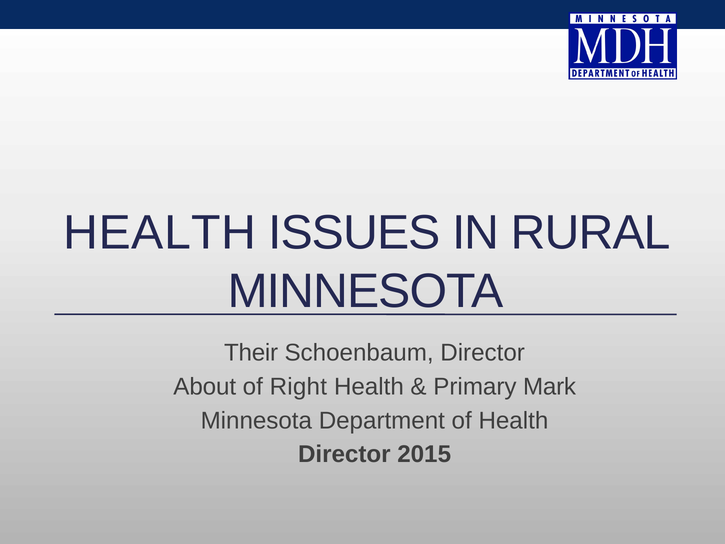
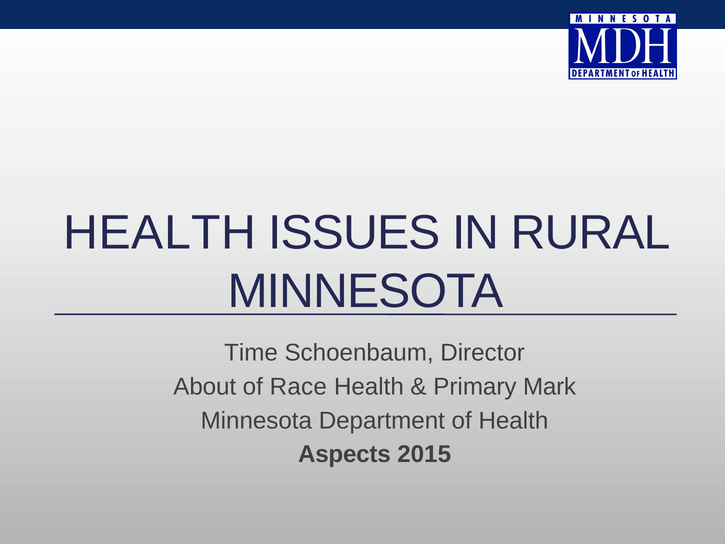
Their: Their -> Time
Right: Right -> Race
Director at (344, 454): Director -> Aspects
